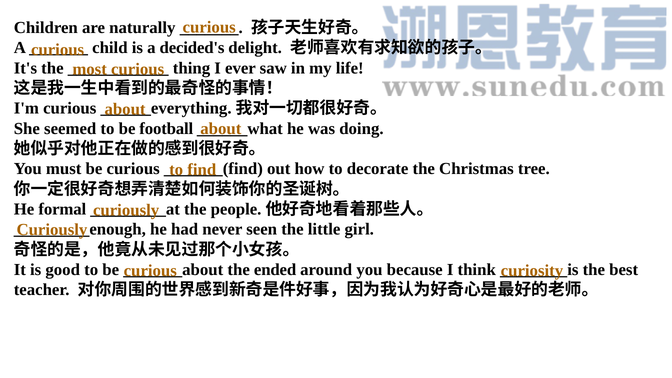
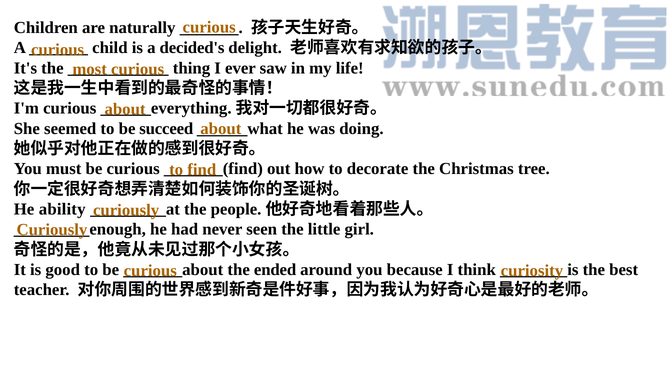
football: football -> succeed
formal: formal -> ability
